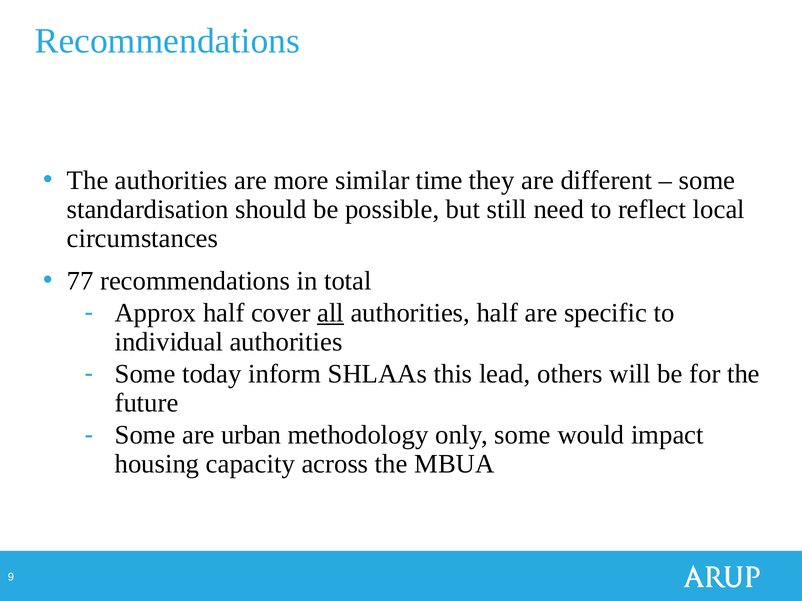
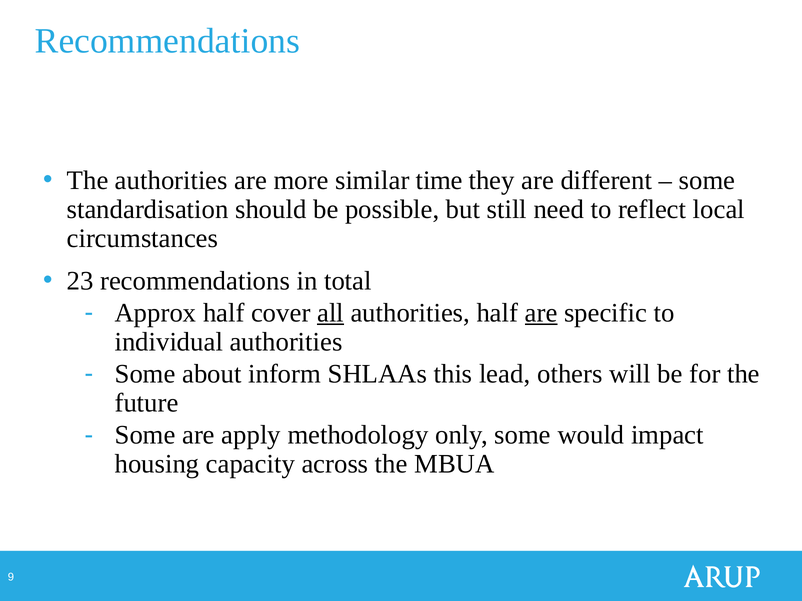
77: 77 -> 23
are at (541, 313) underline: none -> present
today: today -> about
urban: urban -> apply
